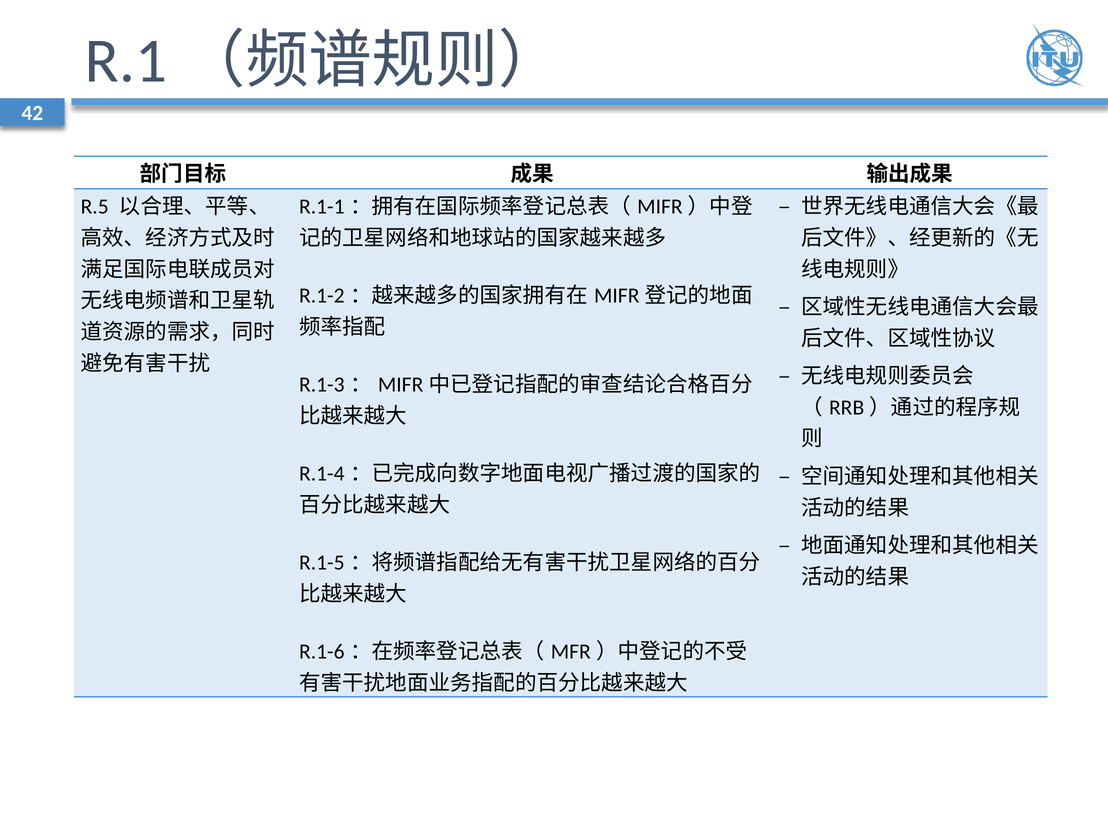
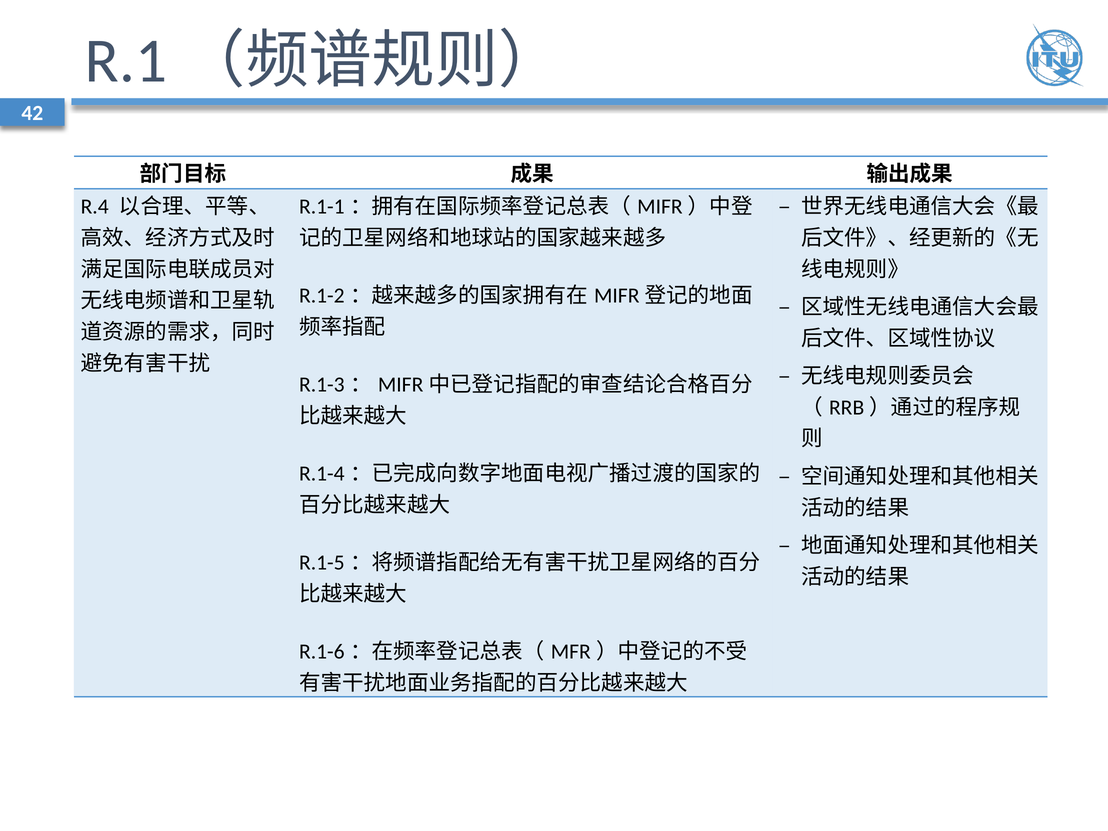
R.5: R.5 -> R.4
